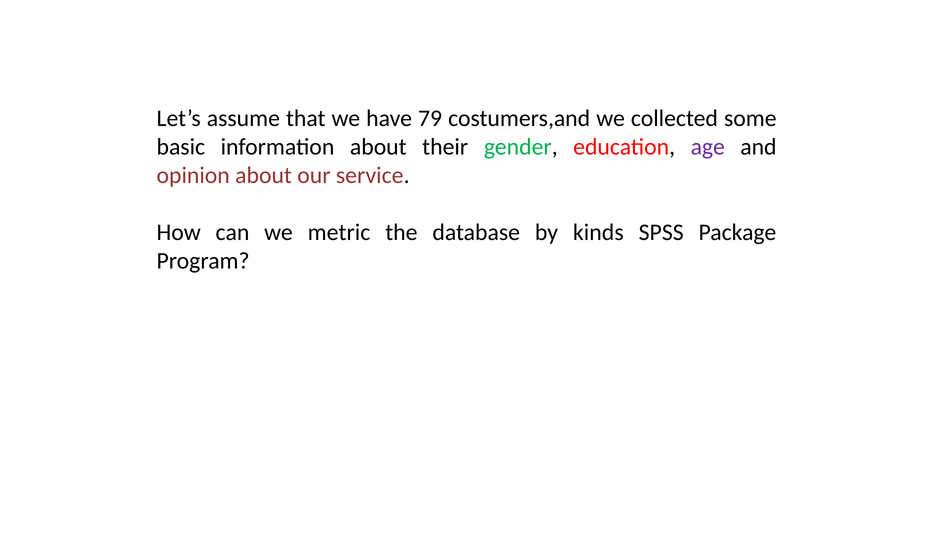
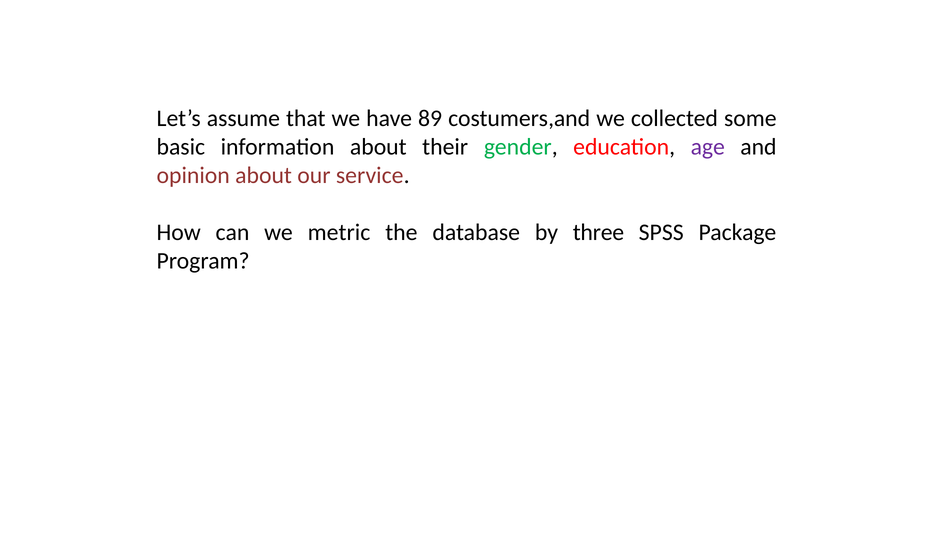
79: 79 -> 89
kinds: kinds -> three
